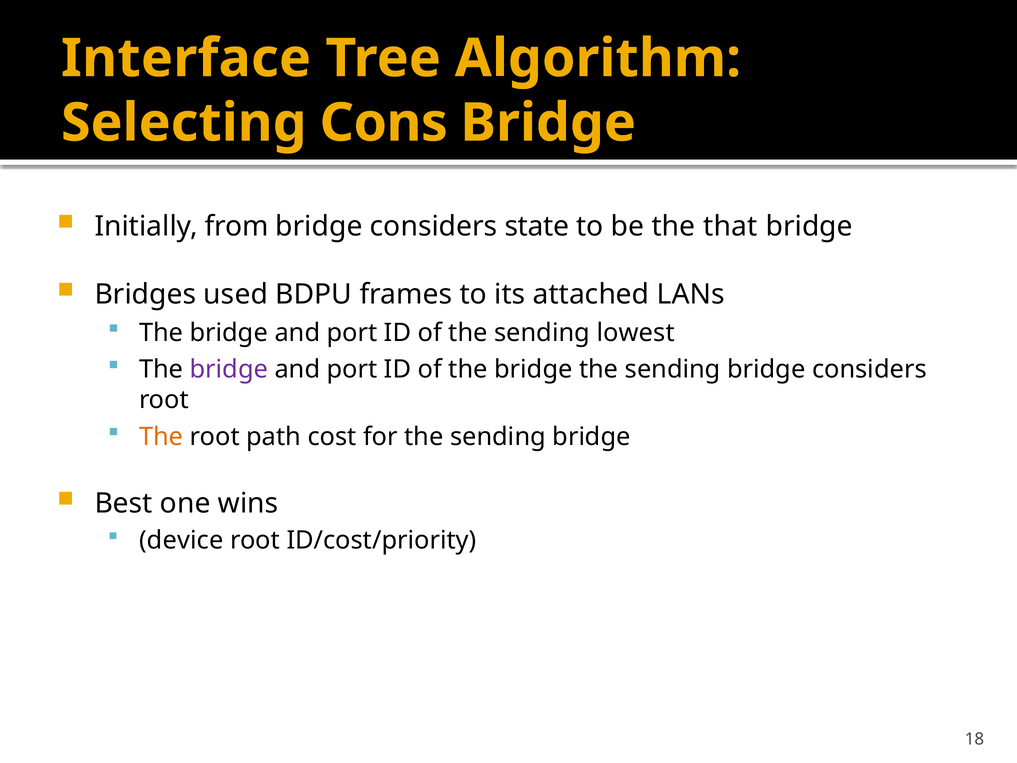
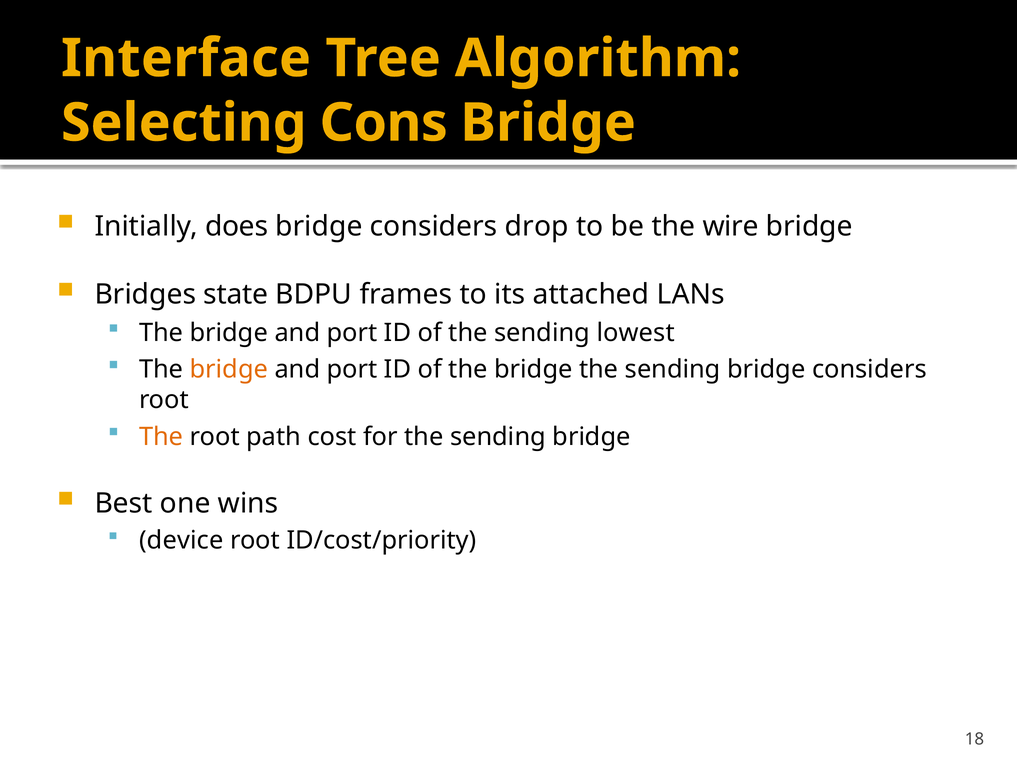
from: from -> does
state: state -> drop
that: that -> wire
used: used -> state
bridge at (229, 369) colour: purple -> orange
